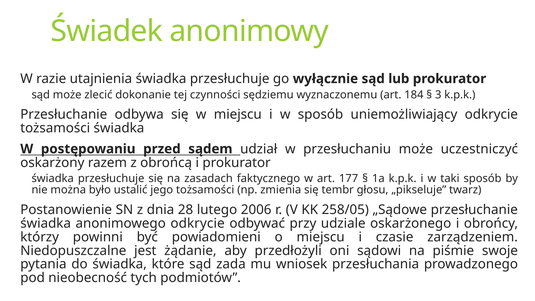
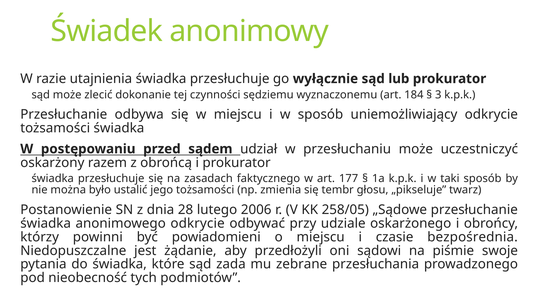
zarządzeniem: zarządzeniem -> bezpośrednia
wniosek: wniosek -> zebrane
